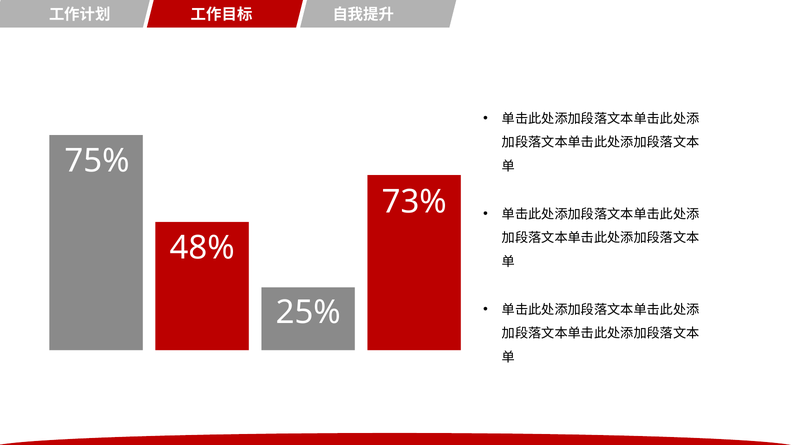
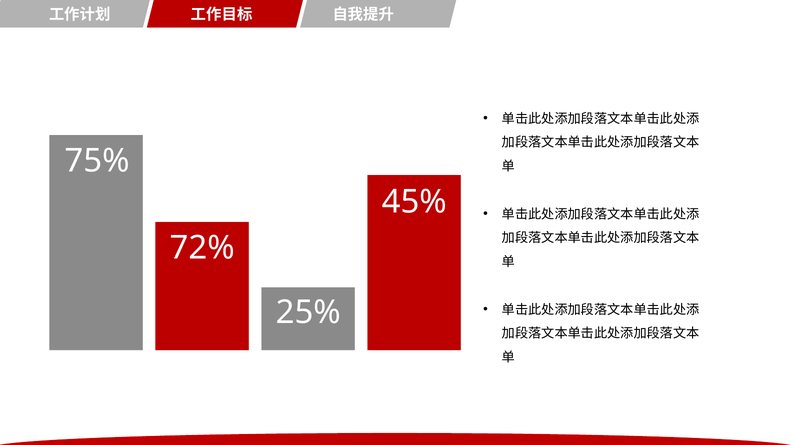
73%: 73% -> 45%
48%: 48% -> 72%
